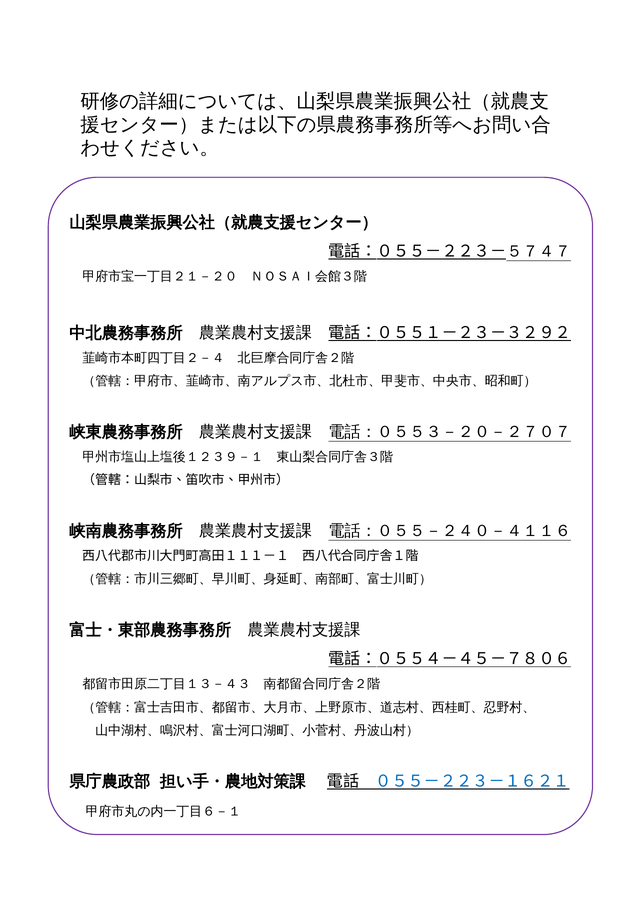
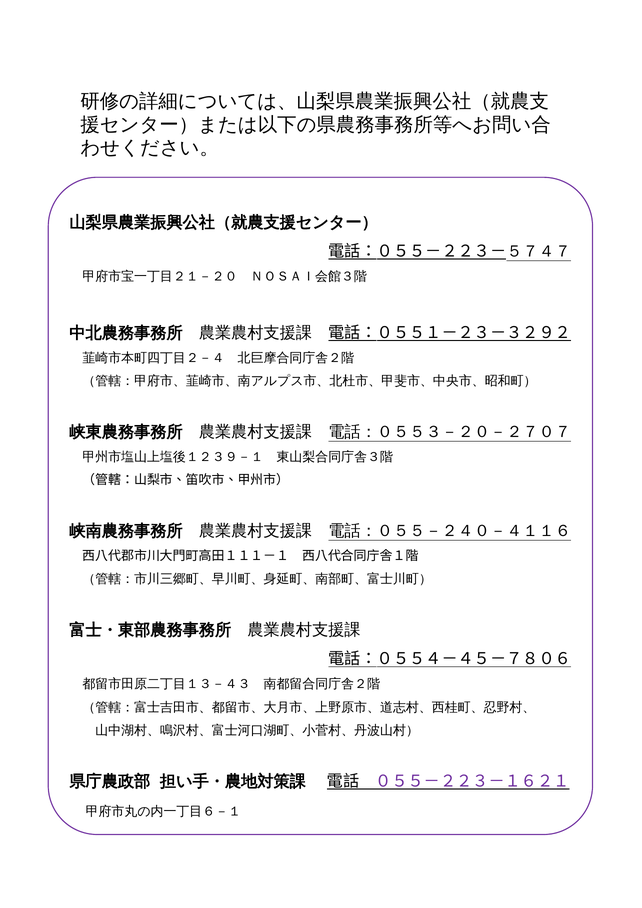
０５５－２２３－１６２１ colour: blue -> purple
